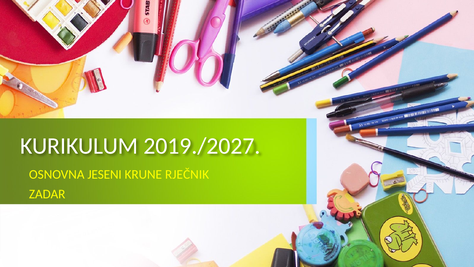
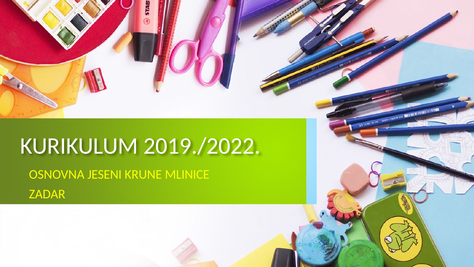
2019./2027: 2019./2027 -> 2019./2022
RJEČNIK: RJEČNIK -> MLINICE
